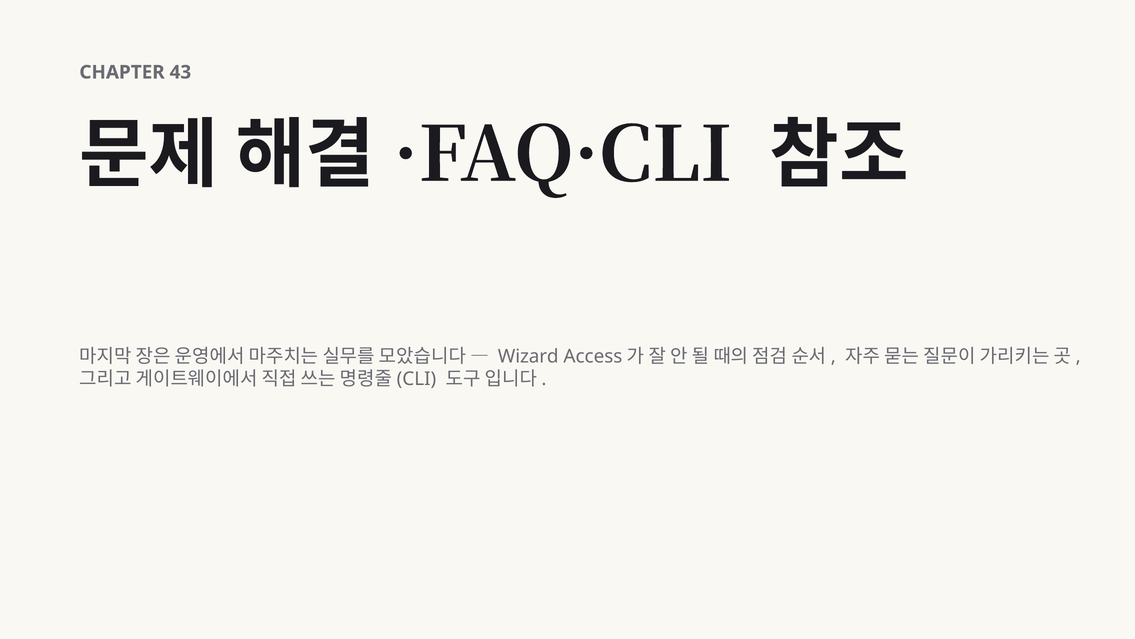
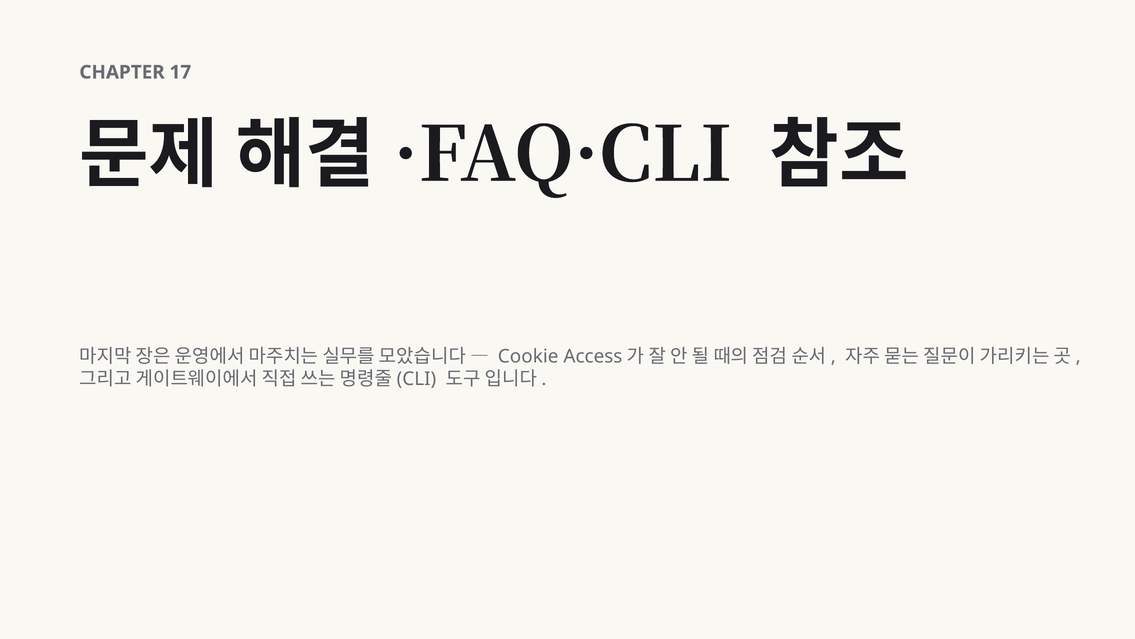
43: 43 -> 17
Wizard: Wizard -> Cookie
